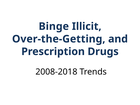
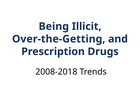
Binge: Binge -> Being
